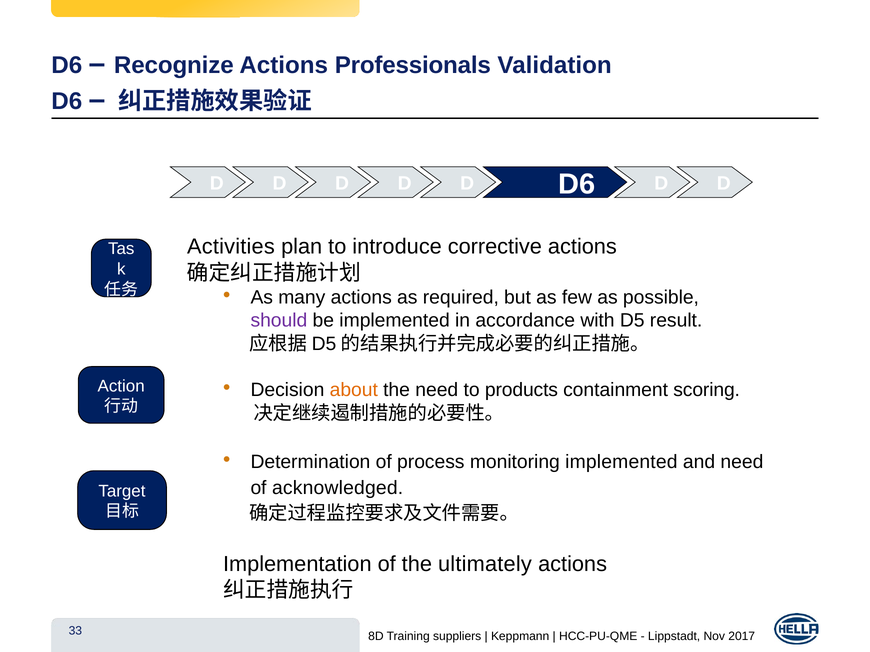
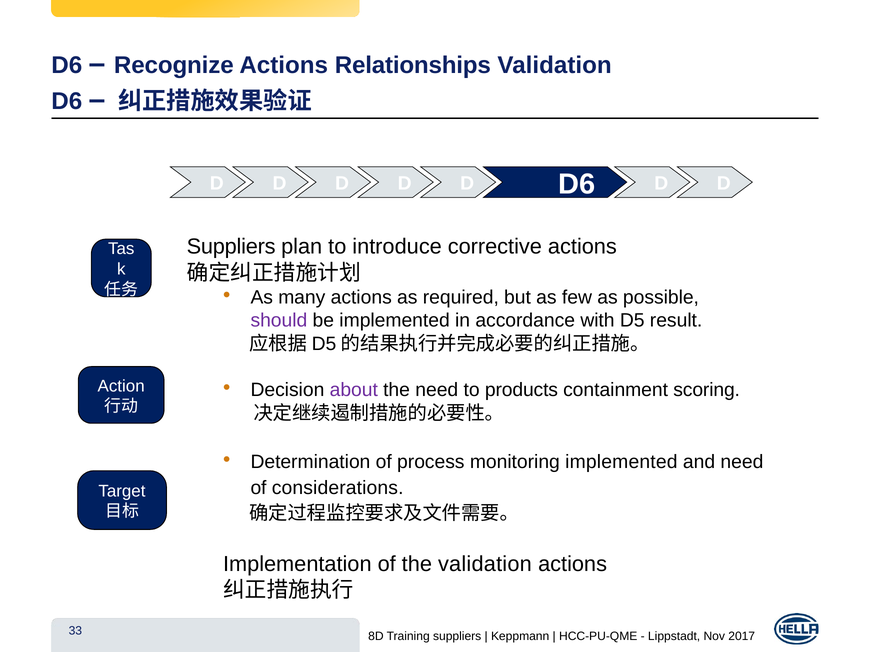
Professionals: Professionals -> Relationships
Activities at (231, 247): Activities -> Suppliers
about colour: orange -> purple
acknowledged: acknowledged -> considerations
the ultimately: ultimately -> validation
